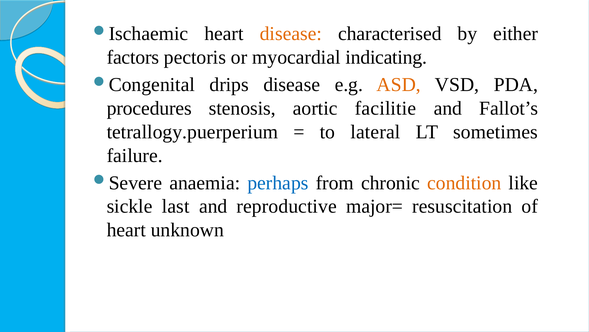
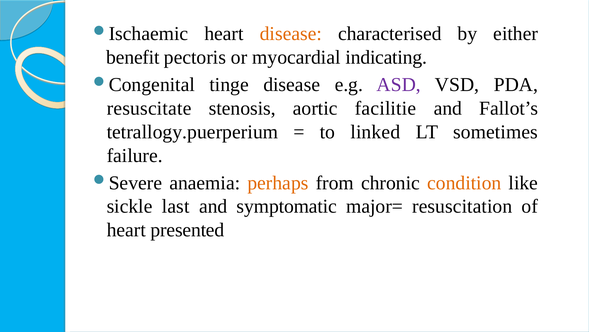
factors: factors -> benefit
drips: drips -> tinge
ASD colour: orange -> purple
procedures: procedures -> resuscitate
lateral: lateral -> linked
perhaps colour: blue -> orange
reproductive: reproductive -> symptomatic
unknown: unknown -> presented
